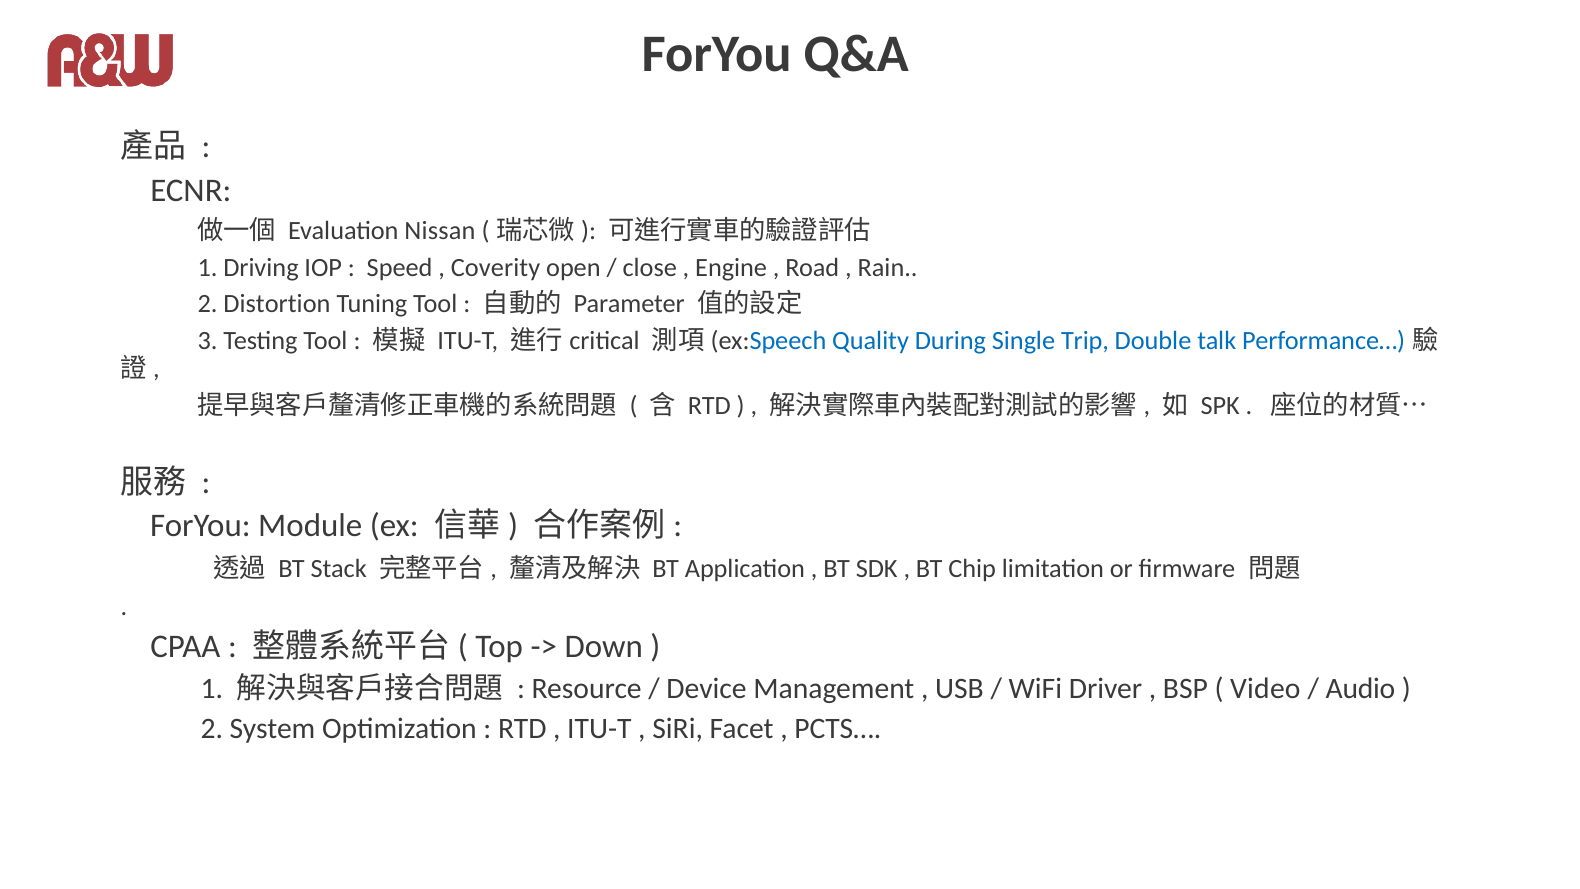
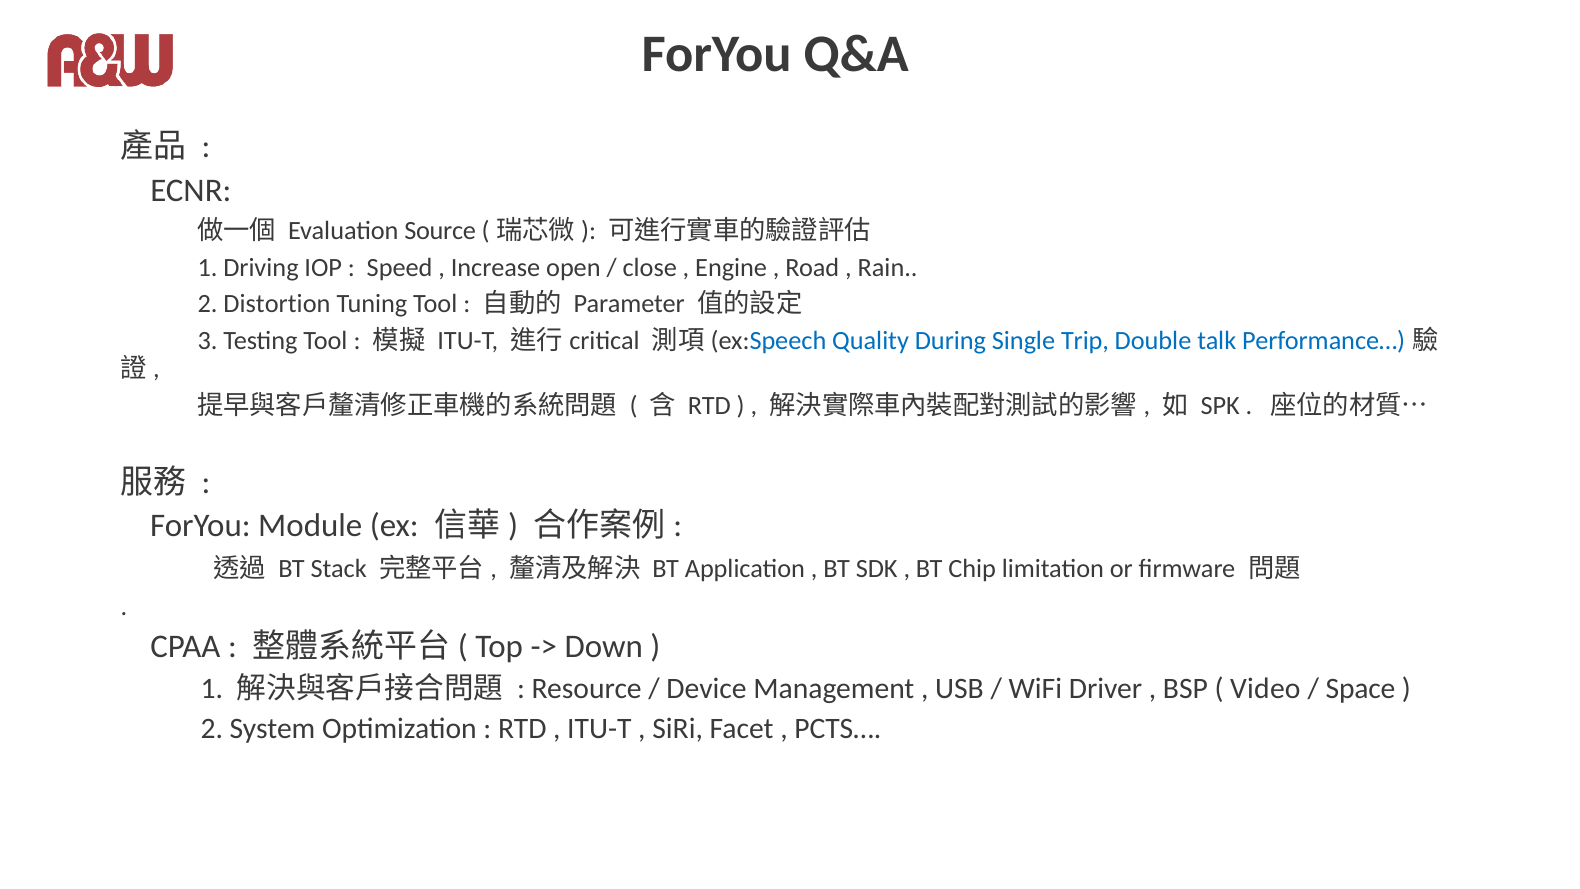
Nissan: Nissan -> Source
Coverity: Coverity -> Increase
Audio: Audio -> Space
